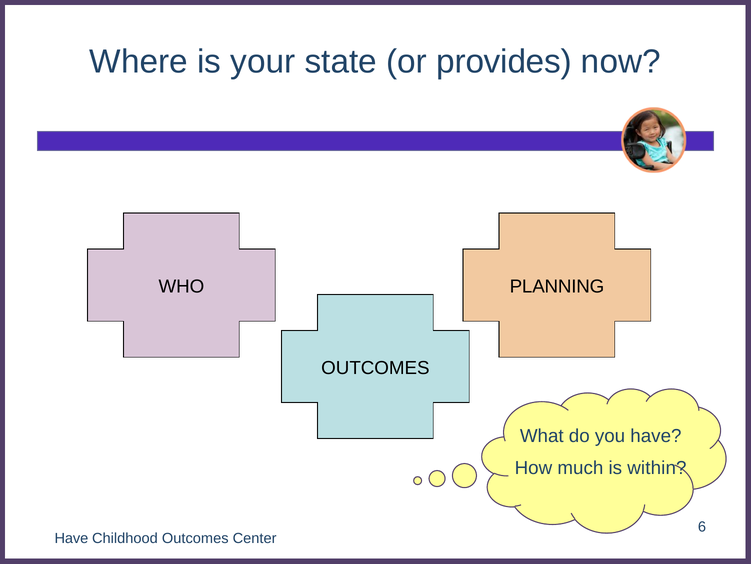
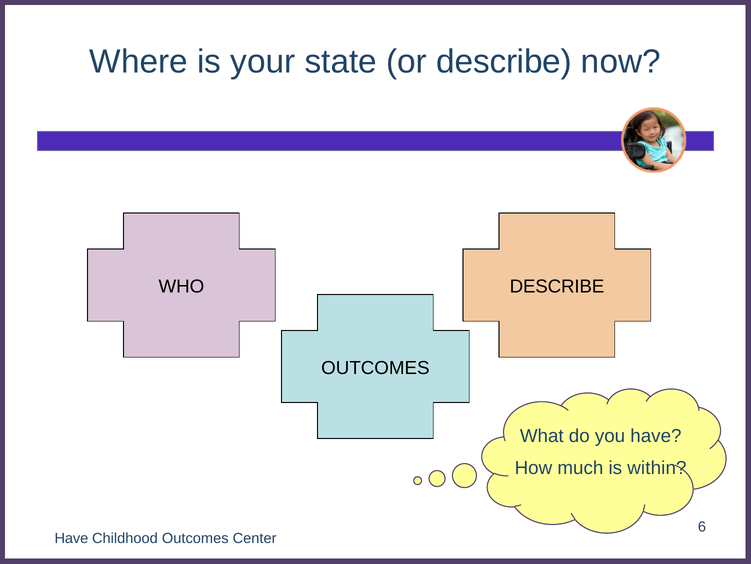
or provides: provides -> describe
WHO PLANNING: PLANNING -> DESCRIBE
